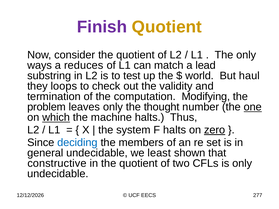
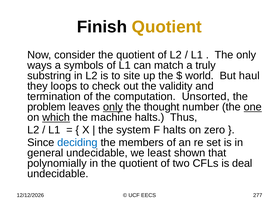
Finish colour: purple -> black
reduces: reduces -> symbols
lead: lead -> truly
test: test -> site
Modifying: Modifying -> Unsorted
only at (113, 107) underline: none -> present
zero underline: present -> none
constructive: constructive -> polynomially
is only: only -> deal
